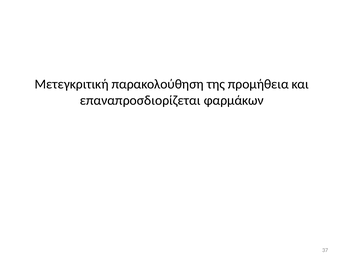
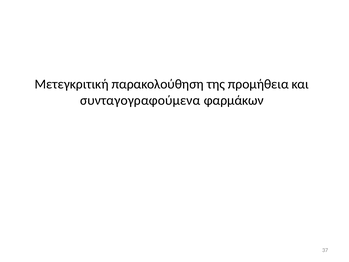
επαναπροσδιορίζεται: επαναπροσδιορίζεται -> συνταγογραφούμενα
